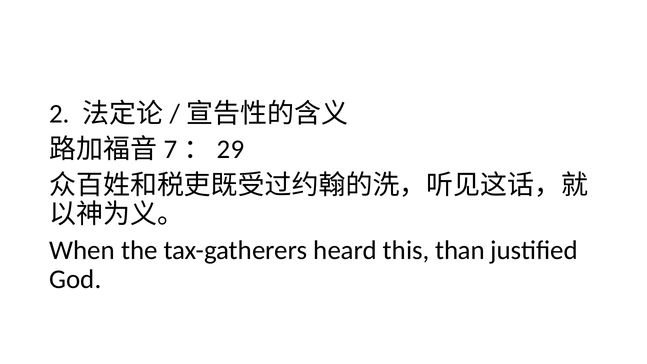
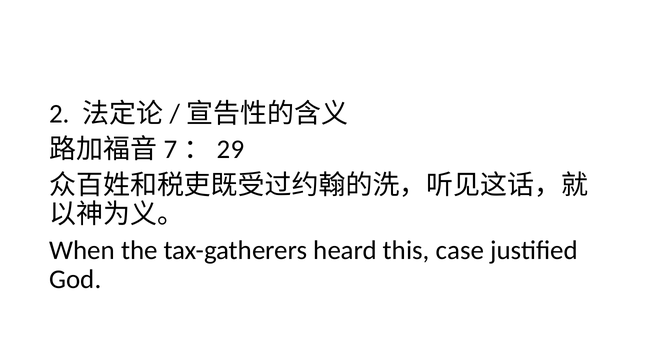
than: than -> case
